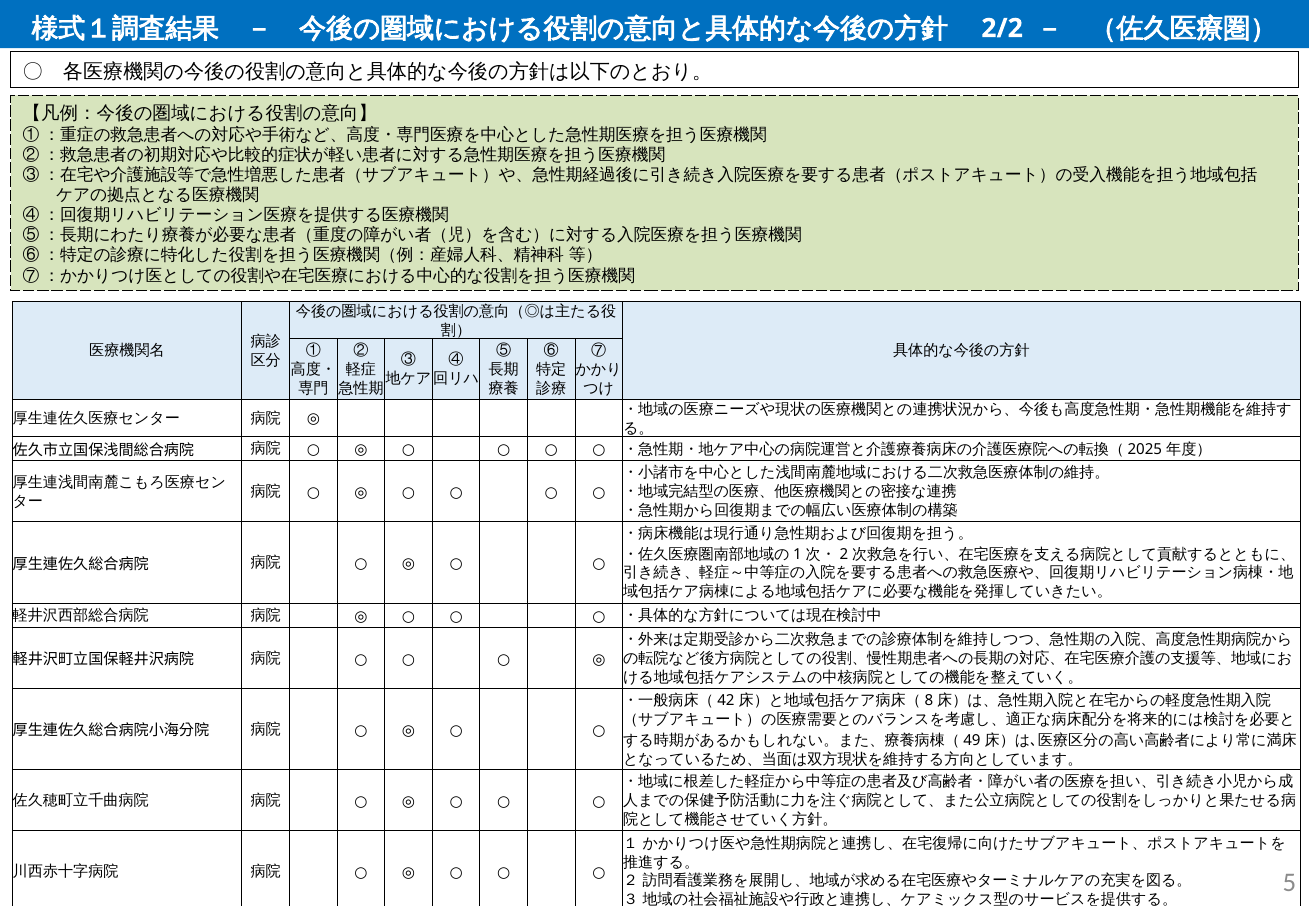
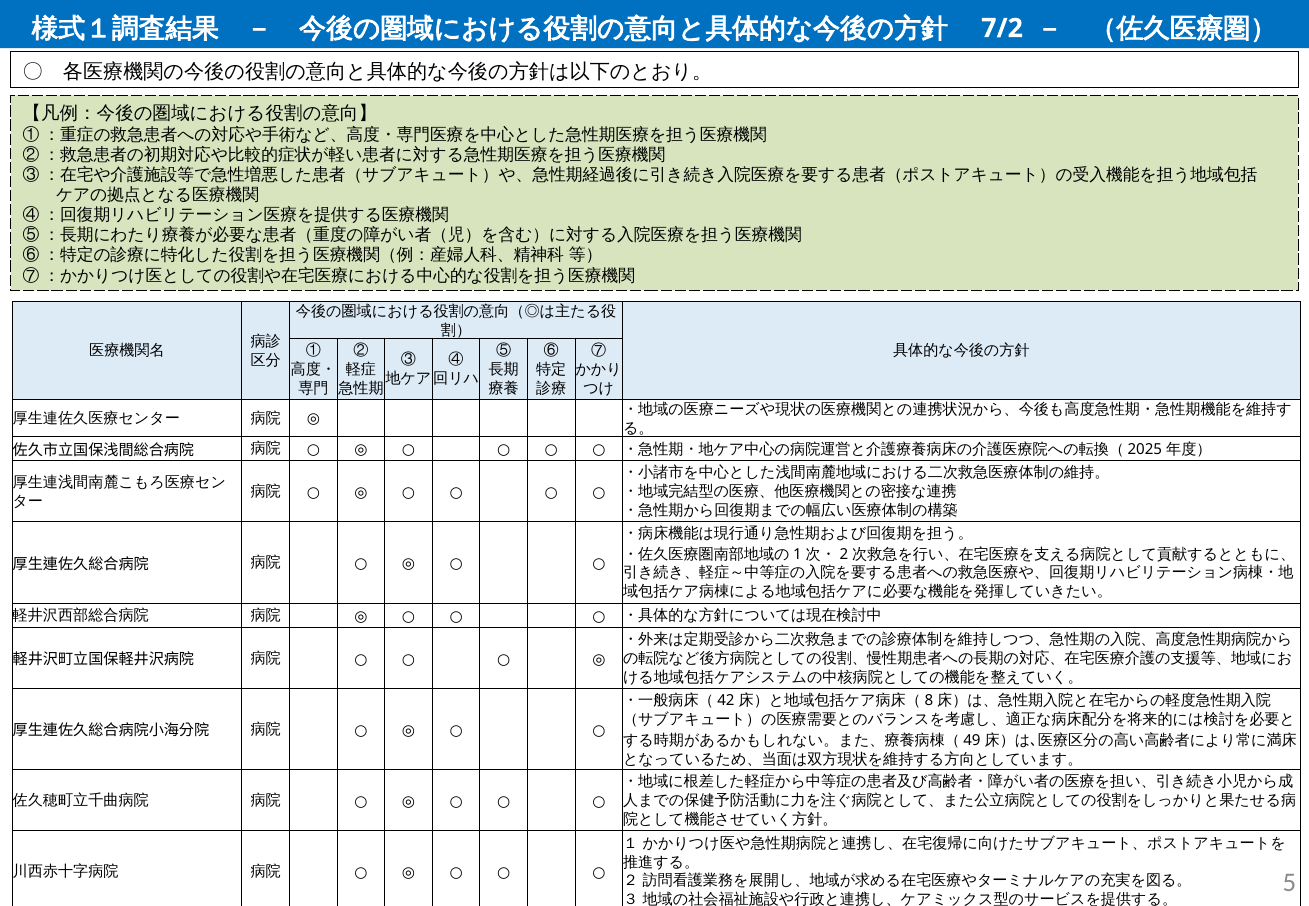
2/2: 2/2 -> 7/2
